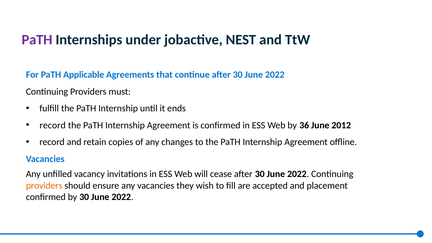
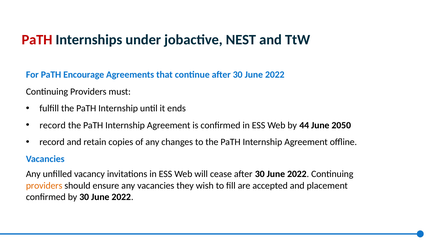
PaTH at (37, 40) colour: purple -> red
Applicable: Applicable -> Encourage
36: 36 -> 44
2012: 2012 -> 2050
